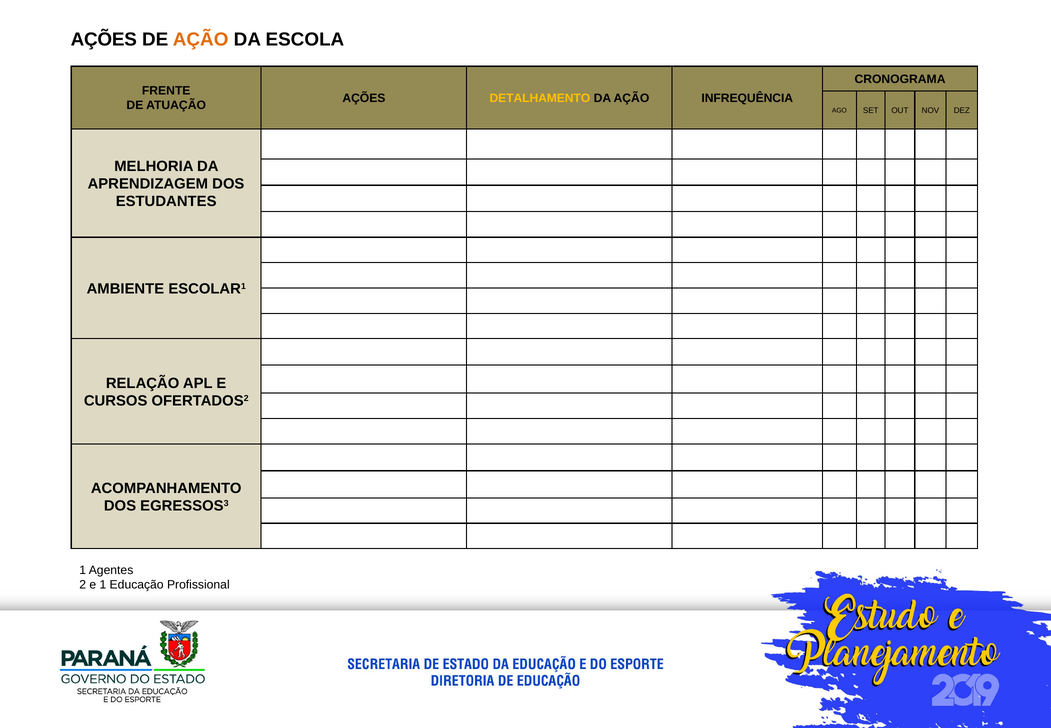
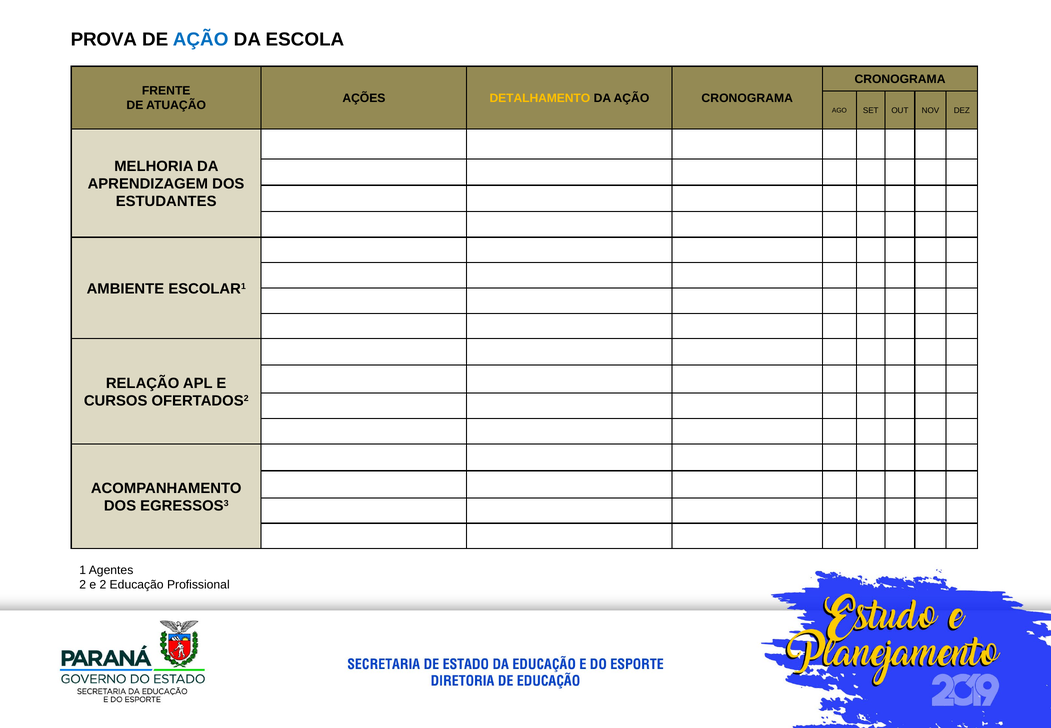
AÇÕES at (104, 40): AÇÕES -> PROVA
AÇÃO at (201, 40) colour: orange -> blue
AÇÃO INFREQUÊNCIA: INFREQUÊNCIA -> CRONOGRAMA
e 1: 1 -> 2
